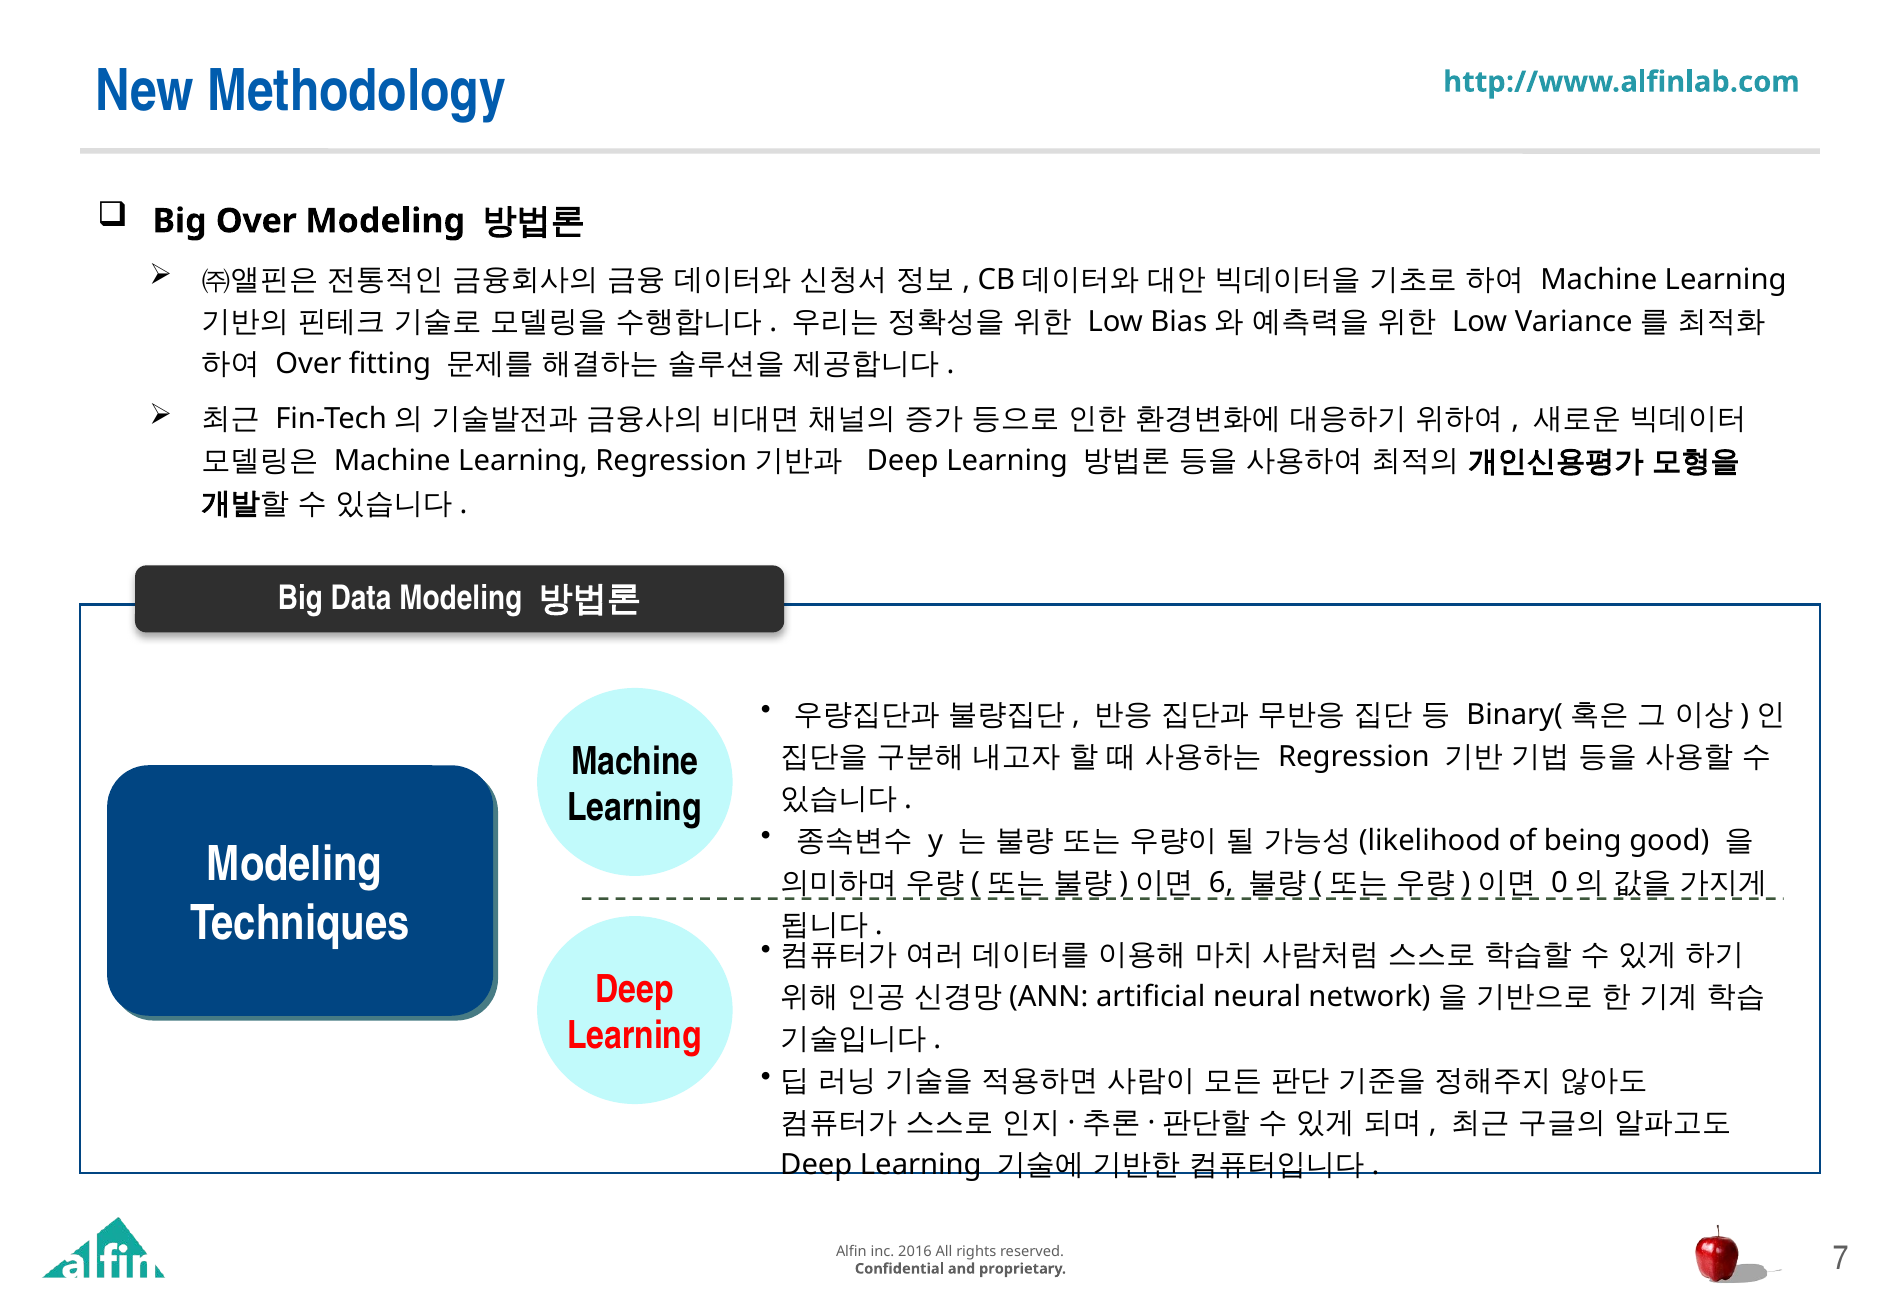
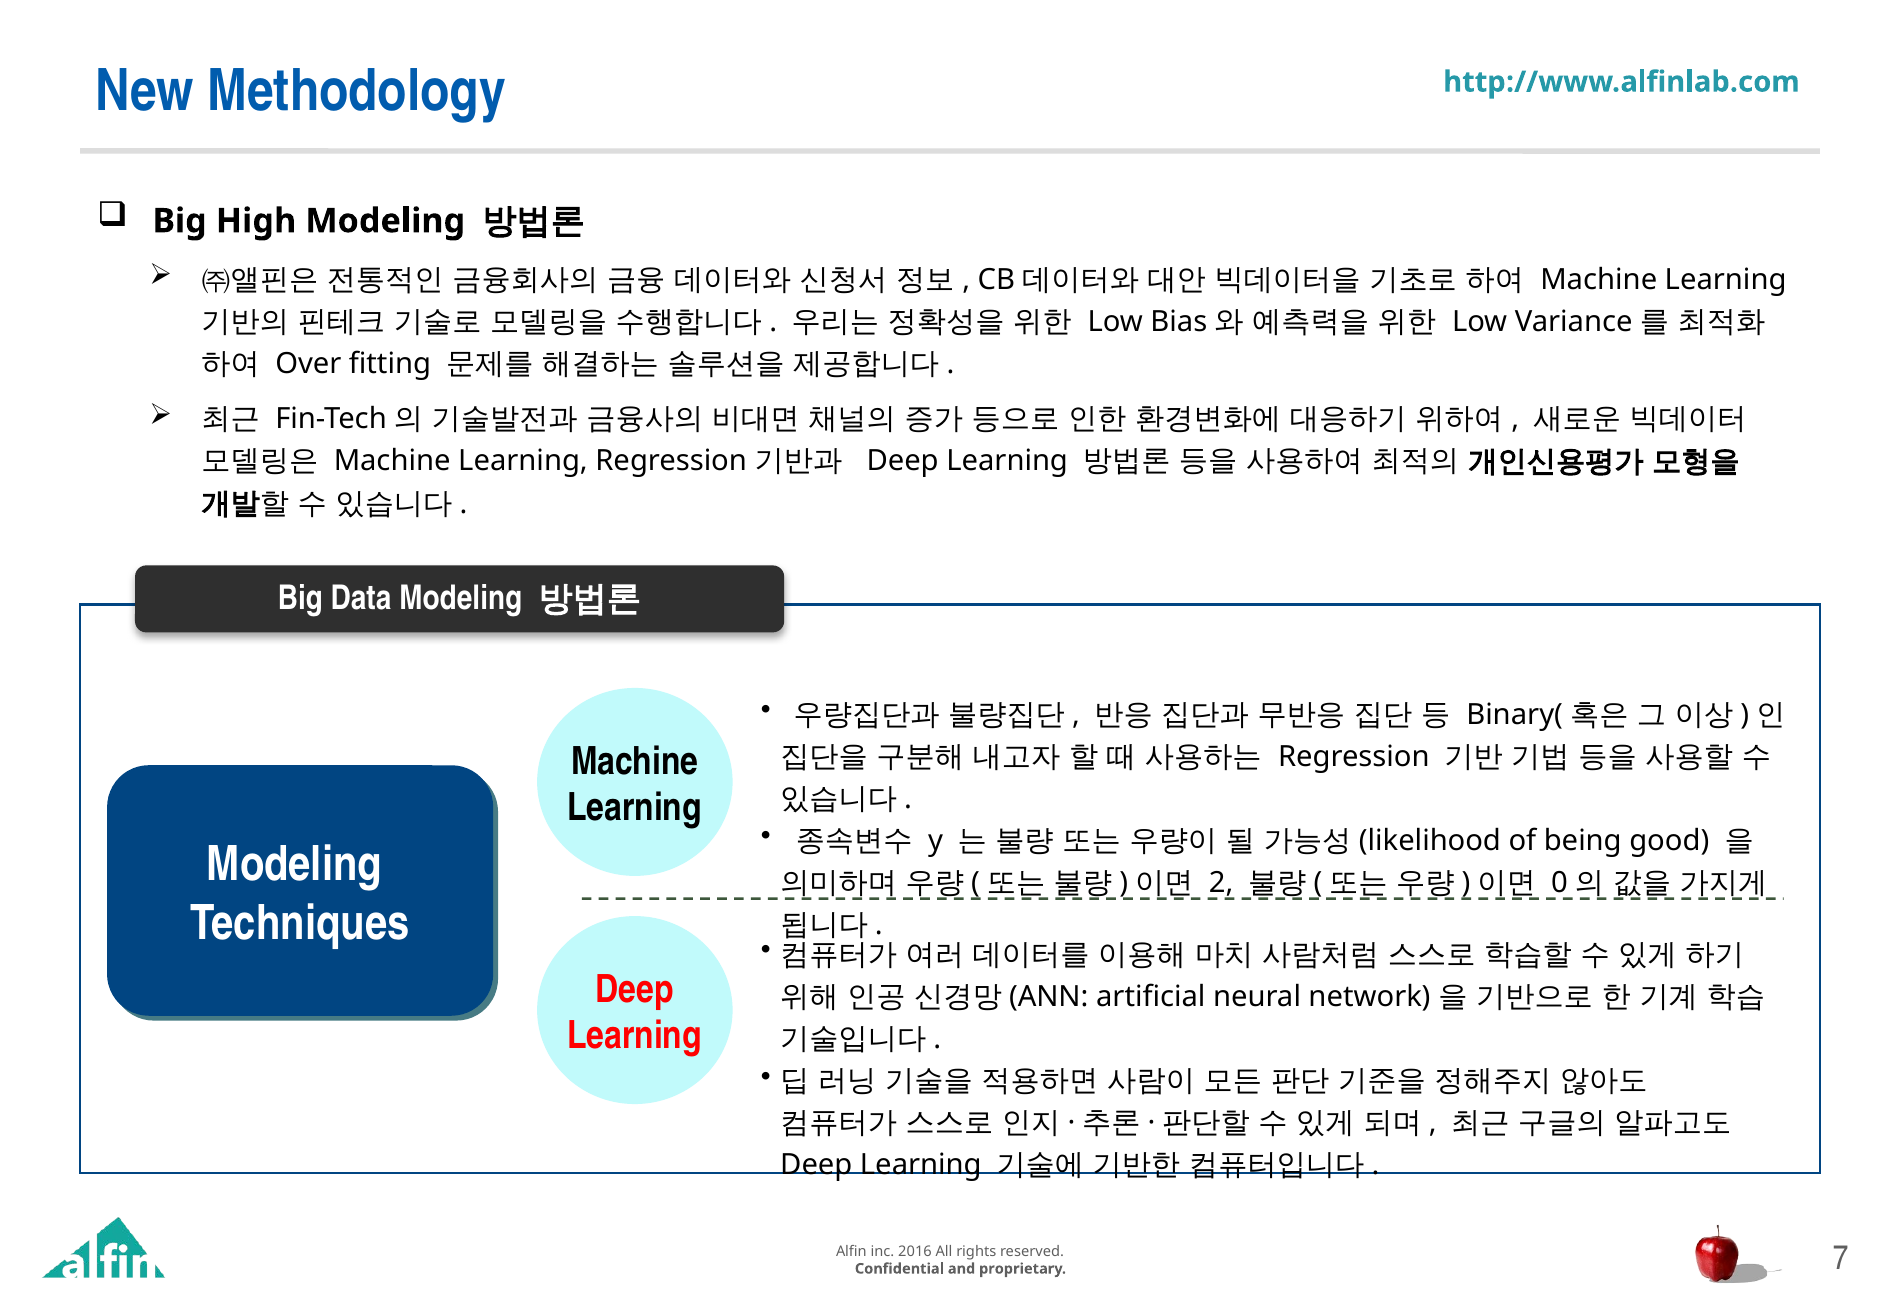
Big Over: Over -> High
6: 6 -> 2
